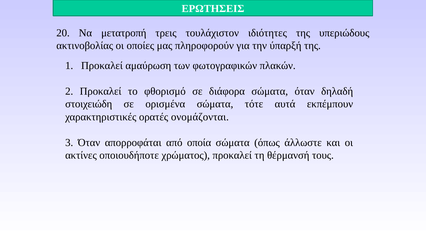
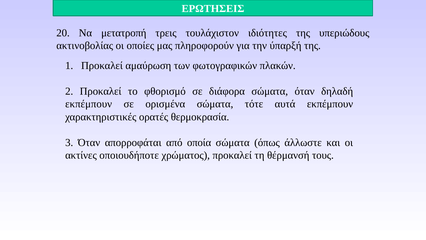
στοιχειώδη at (89, 104): στοιχειώδη -> εκπέμπουν
ονομάζονται: ονομάζονται -> θερμοκρασία
